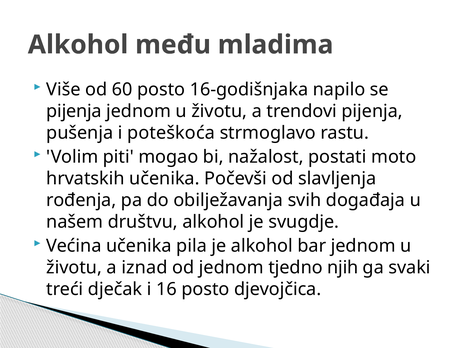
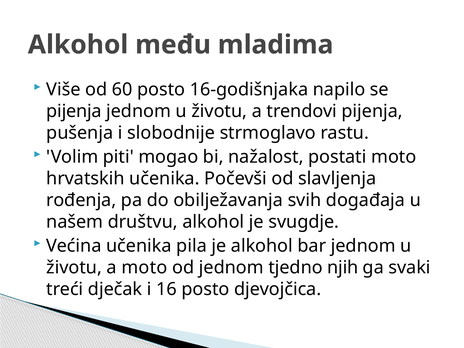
poteškoća: poteškoća -> slobodnije
a iznad: iznad -> moto
